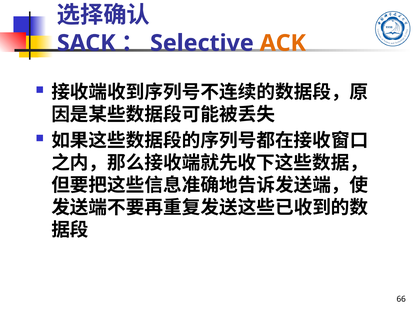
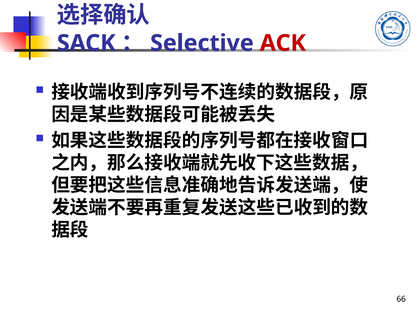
ACK colour: orange -> red
